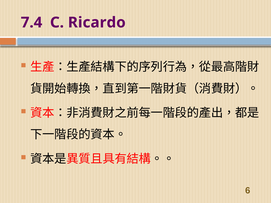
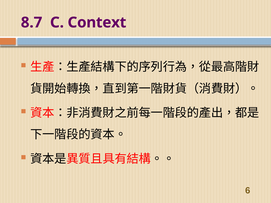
7.4: 7.4 -> 8.7
Ricardo: Ricardo -> Context
